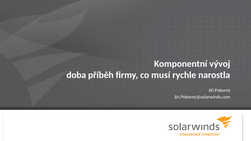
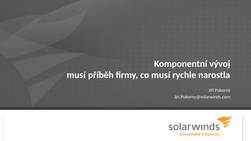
doba at (76, 75): doba -> musí
